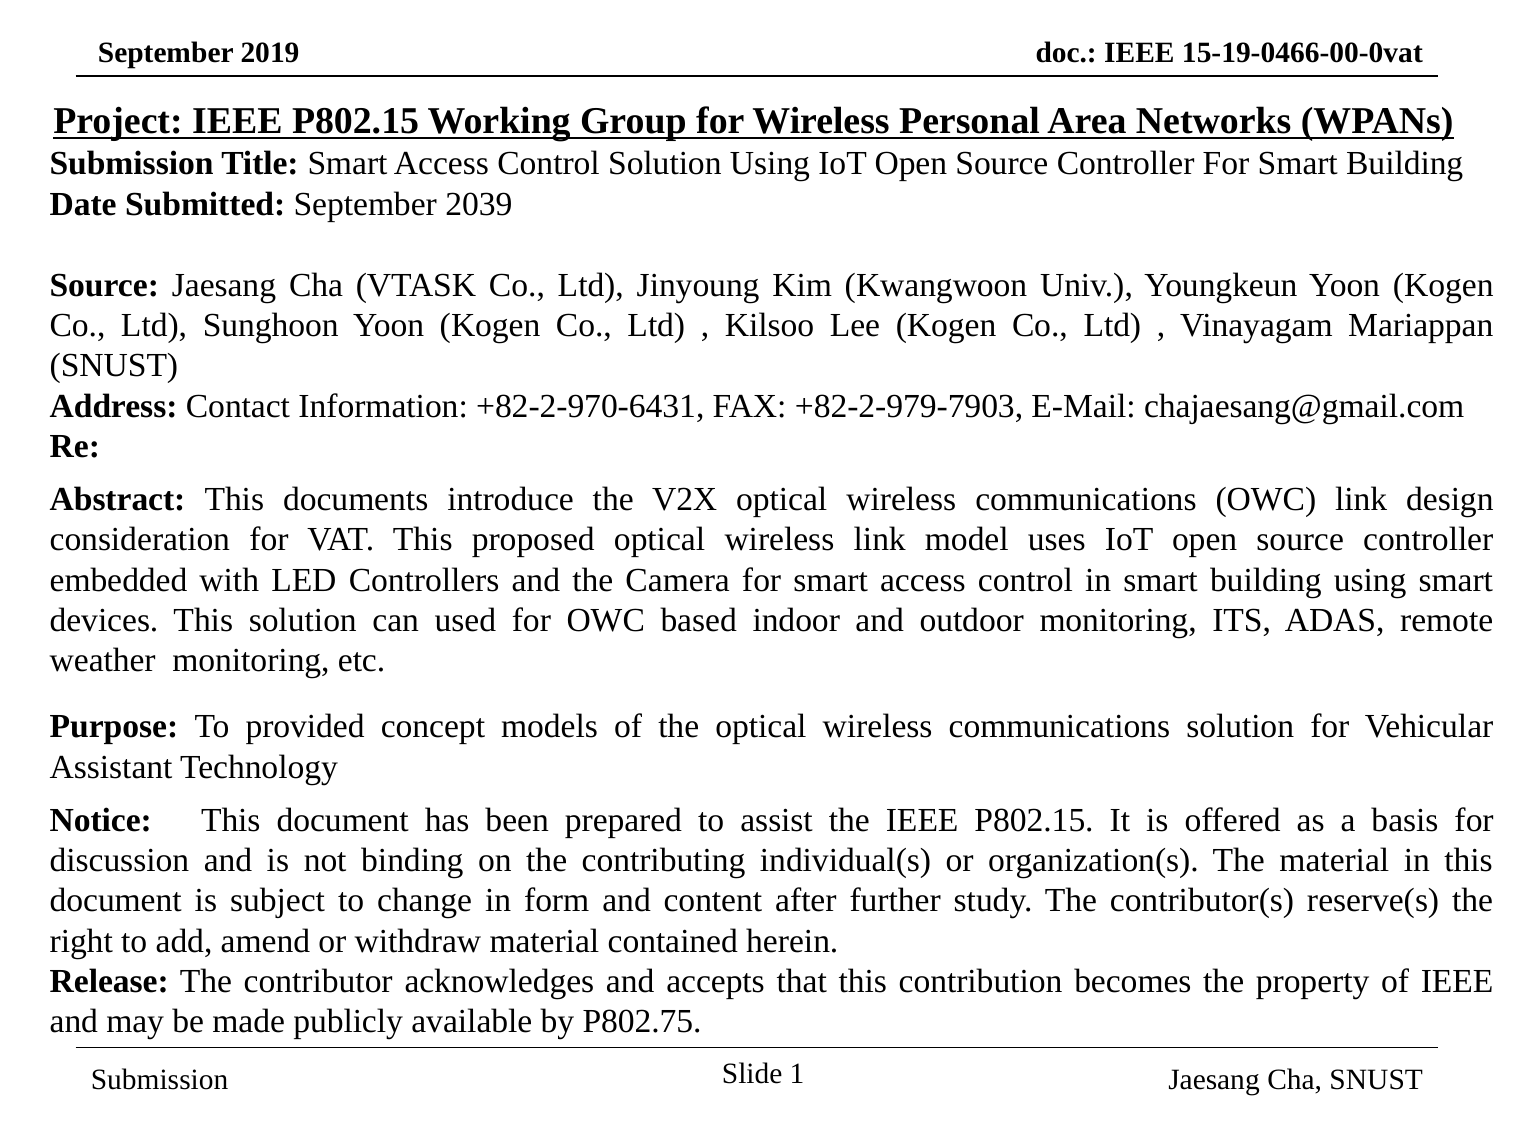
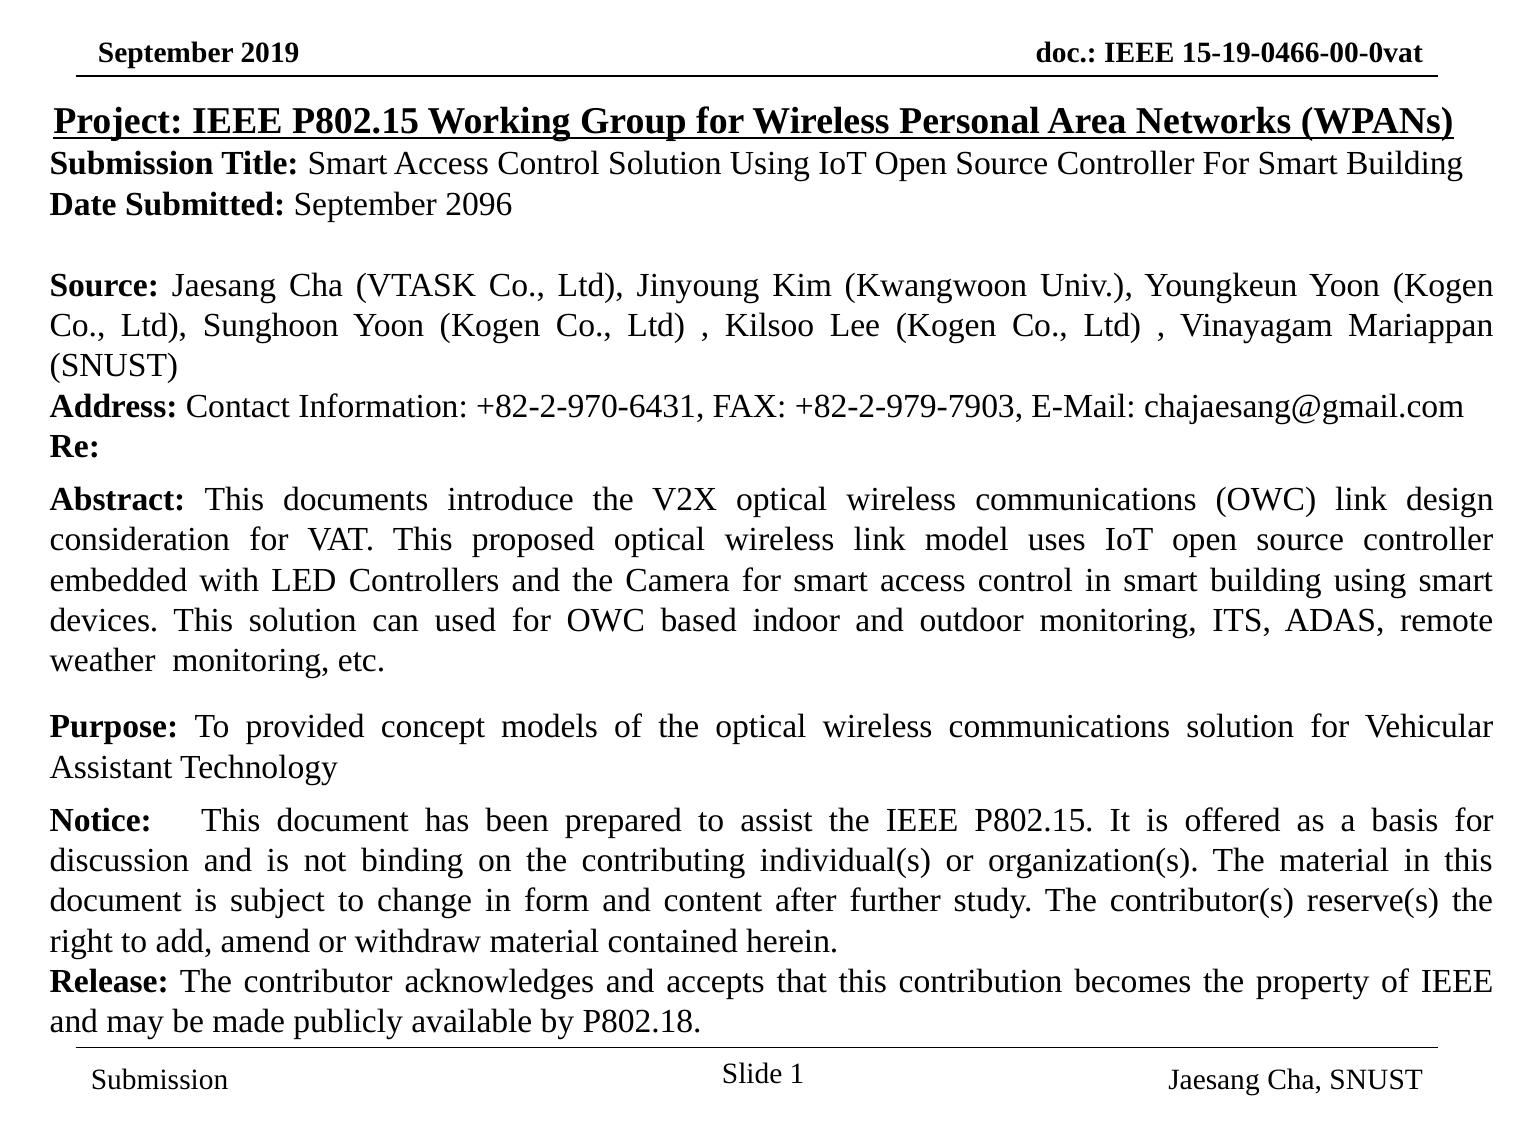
2039: 2039 -> 2096
P802.75: P802.75 -> P802.18
